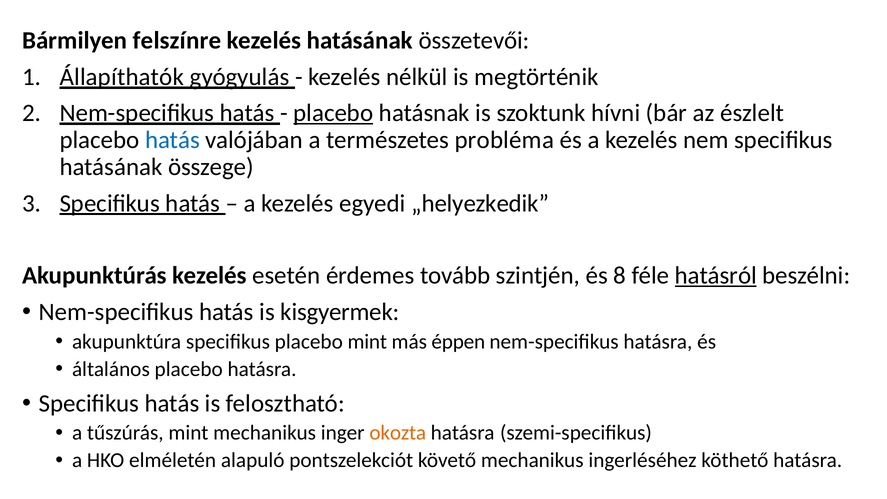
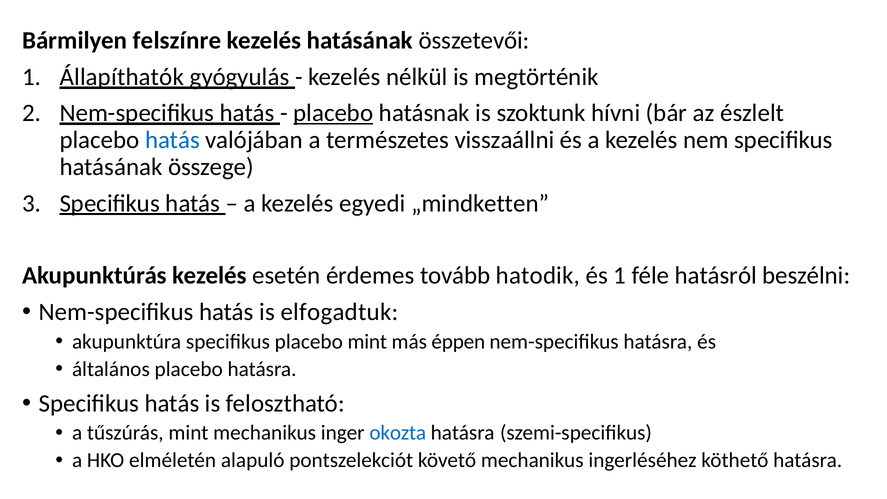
probléma: probléma -> visszaállni
„helyezkedik: „helyezkedik -> „mindketten
szintjén: szintjén -> hatodik
és 8: 8 -> 1
hatásról underline: present -> none
kisgyermek: kisgyermek -> elfogadtuk
okozta colour: orange -> blue
